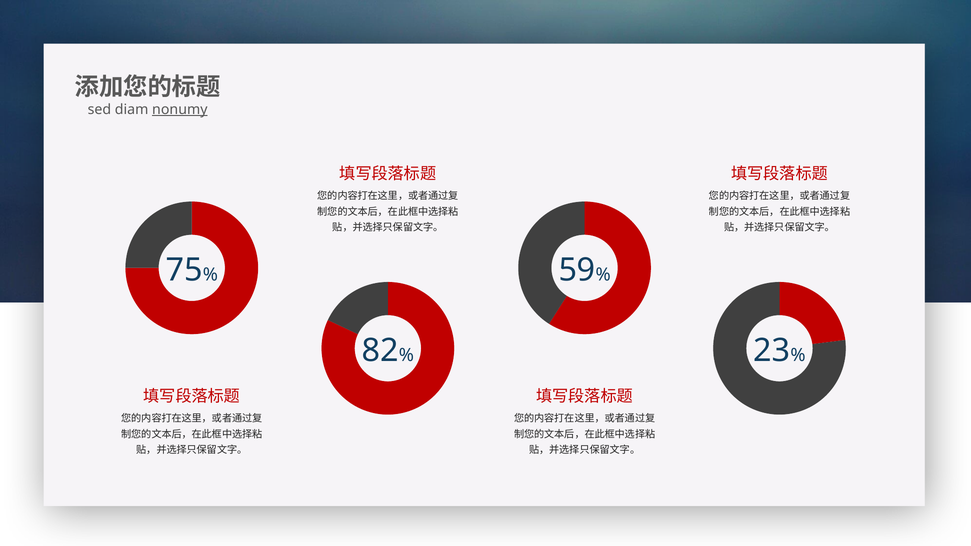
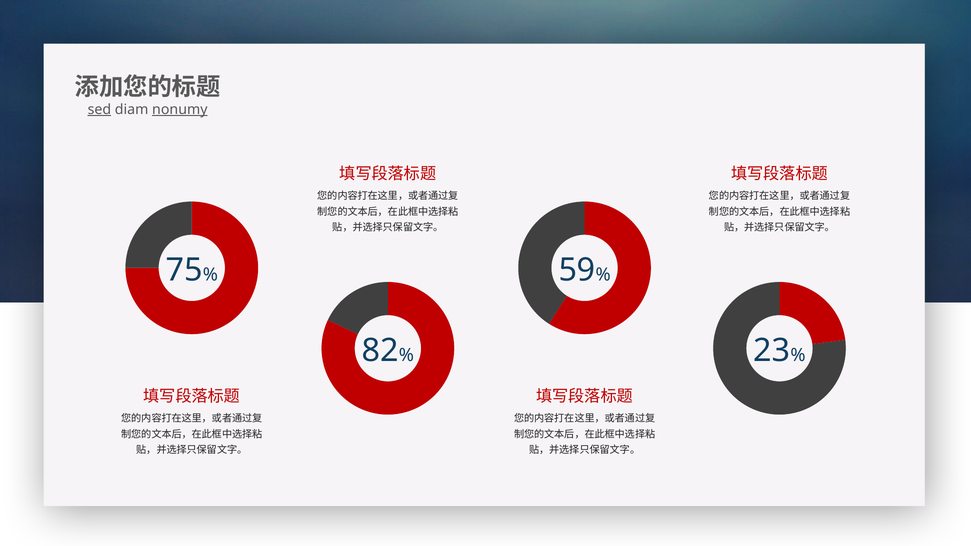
sed underline: none -> present
